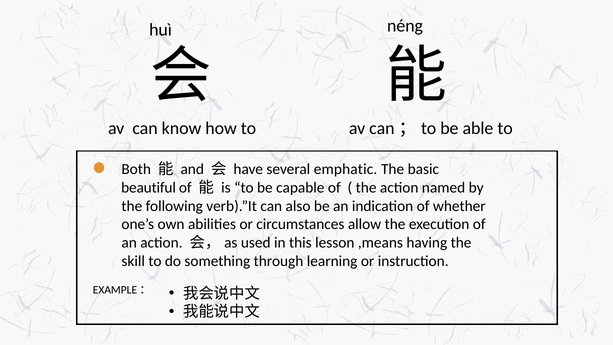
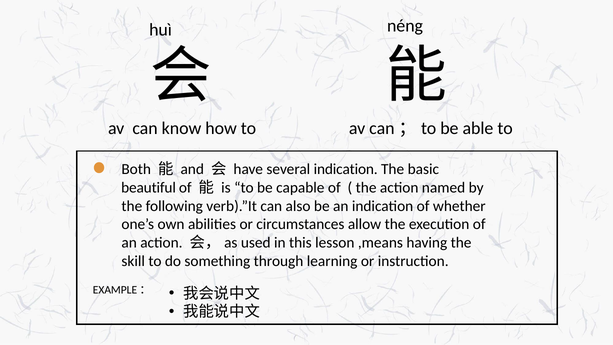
several emphatic: emphatic -> indication
